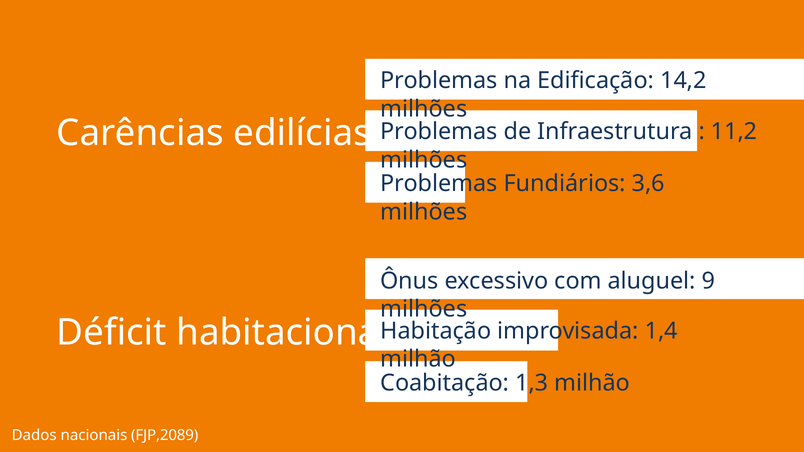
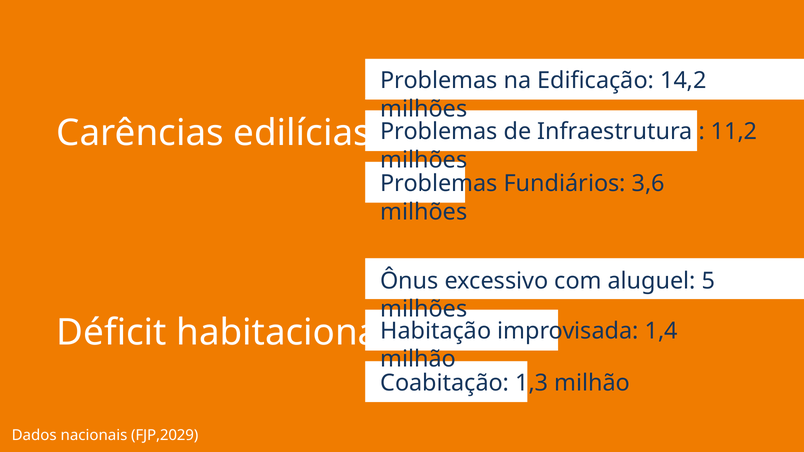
9: 9 -> 5
FJP,2089: FJP,2089 -> FJP,2029
